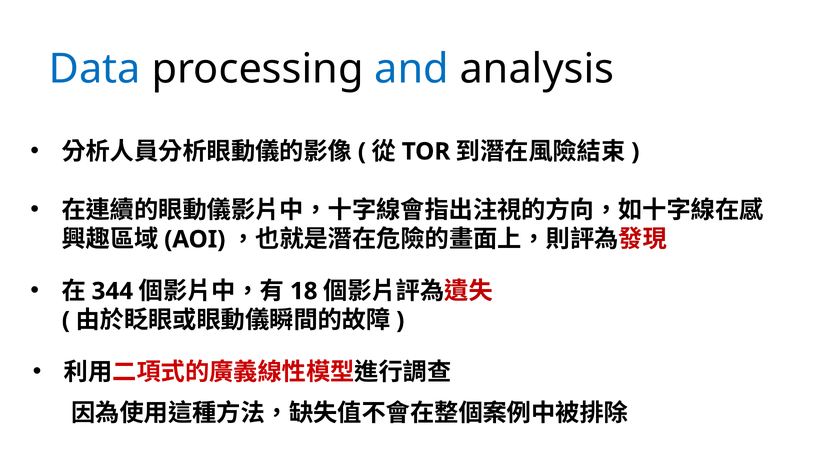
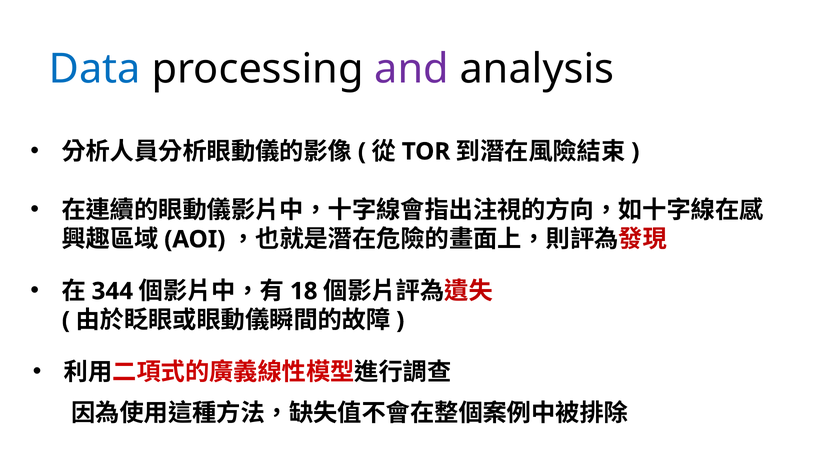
and colour: blue -> purple
